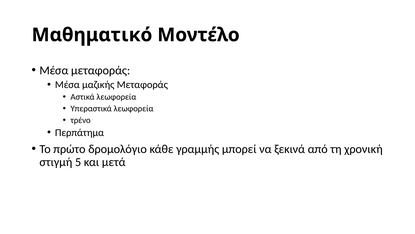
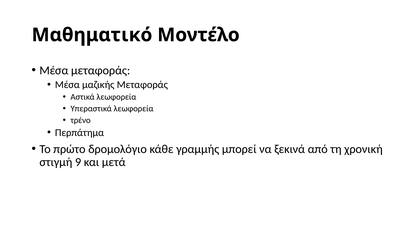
5: 5 -> 9
